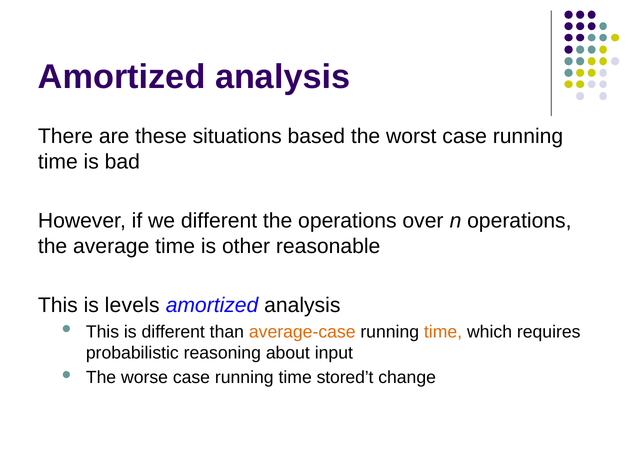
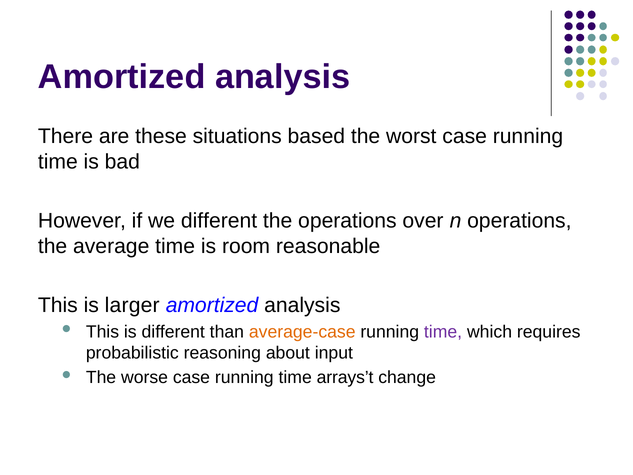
other: other -> room
levels: levels -> larger
time at (443, 332) colour: orange -> purple
stored’t: stored’t -> arrays’t
